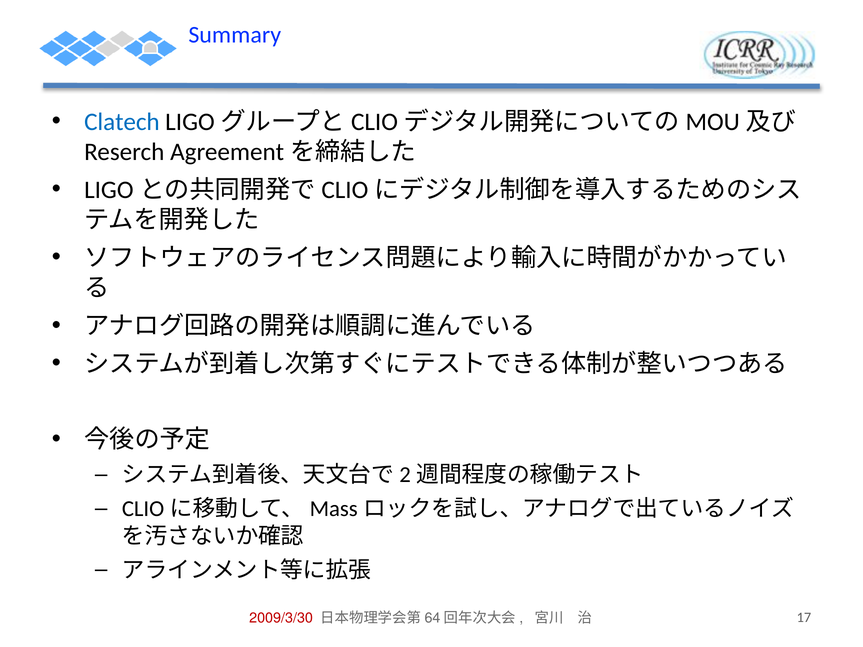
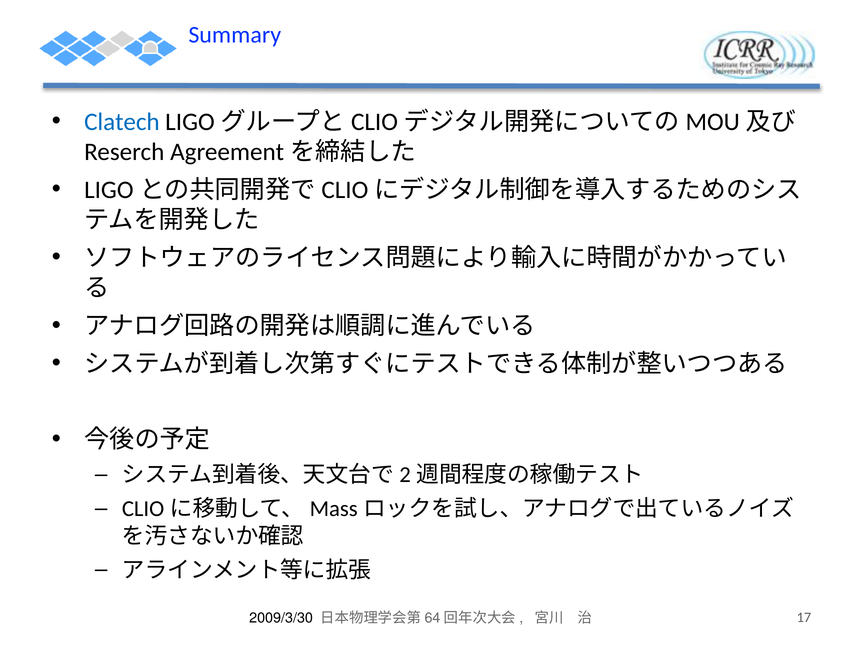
2009/3/30 colour: red -> black
